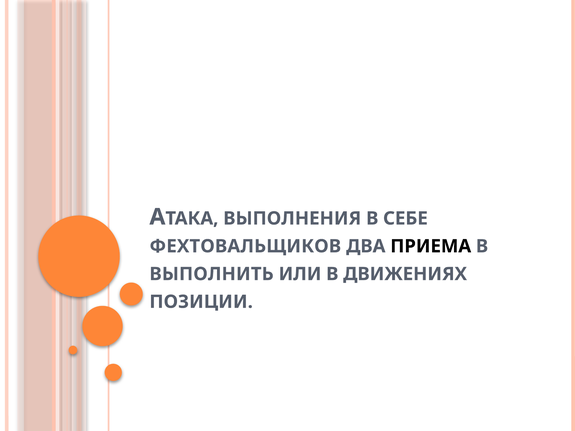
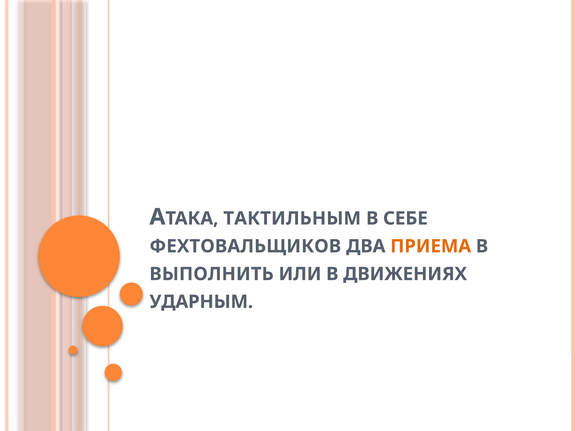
ВЫПОЛНЕНИЯ: ВЫПОЛНЕНИЯ -> ТАКТИЛЬНЫМ
ПРИЕМА colour: black -> orange
ПОЗИЦИИ: ПОЗИЦИИ -> УДАРНЫМ
